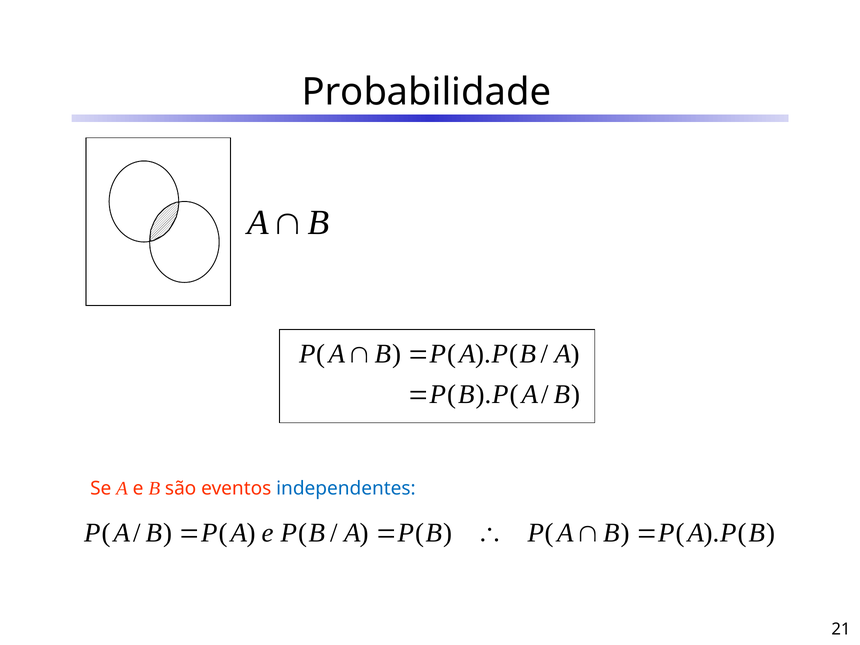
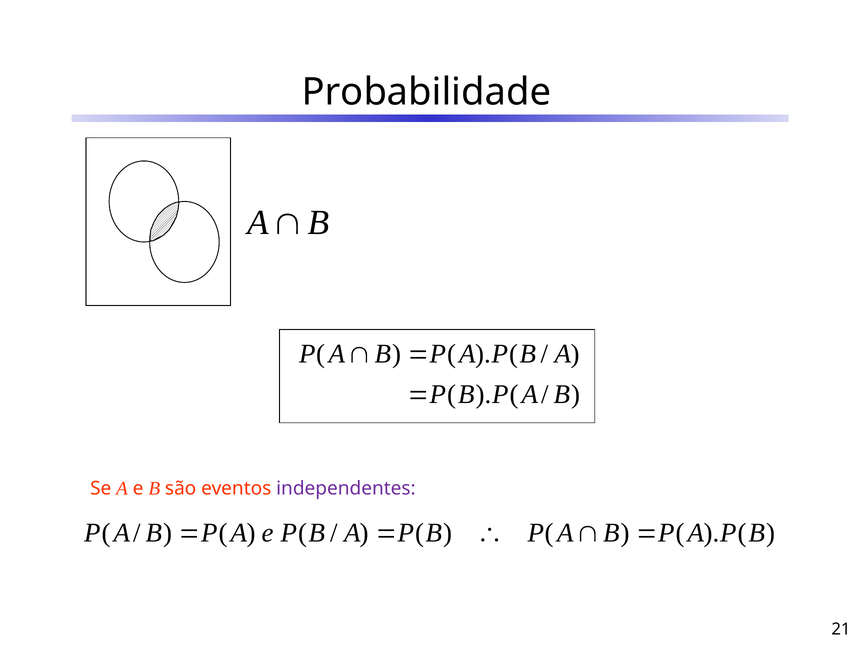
independentes colour: blue -> purple
